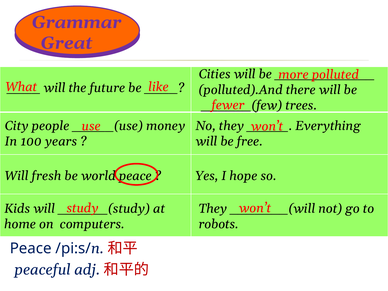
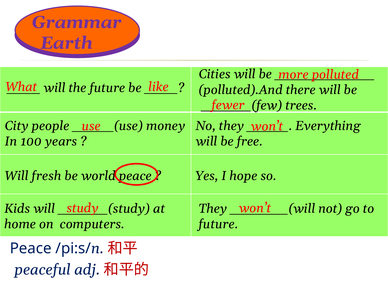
Great: Great -> Earth
robots at (219, 224): robots -> future
